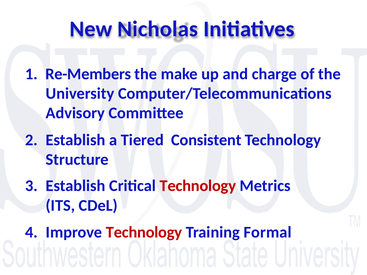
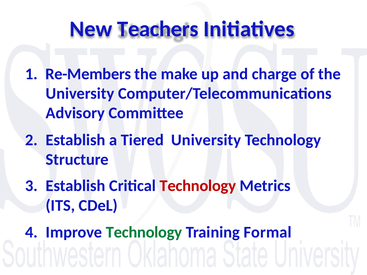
Nicholas: Nicholas -> Teachers
Tiered Consistent: Consistent -> University
Technology at (144, 233) colour: red -> green
